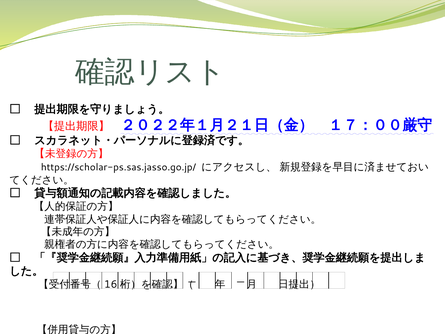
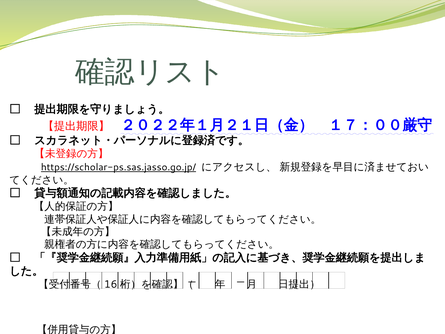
https://scholar-ps.sas.jasso.go.jp/ underline: none -> present
